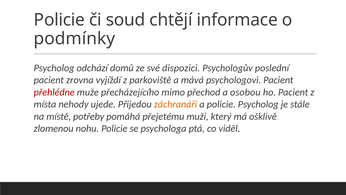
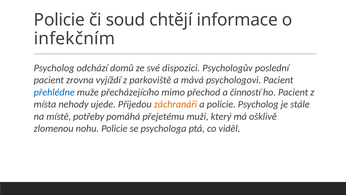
podmínky: podmínky -> infekčním
přehlédne colour: red -> blue
osobou: osobou -> činností
